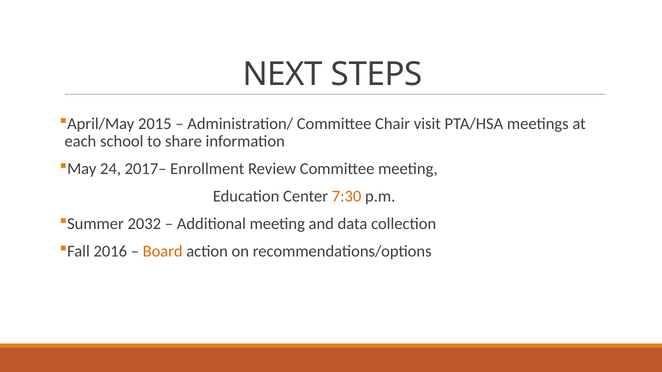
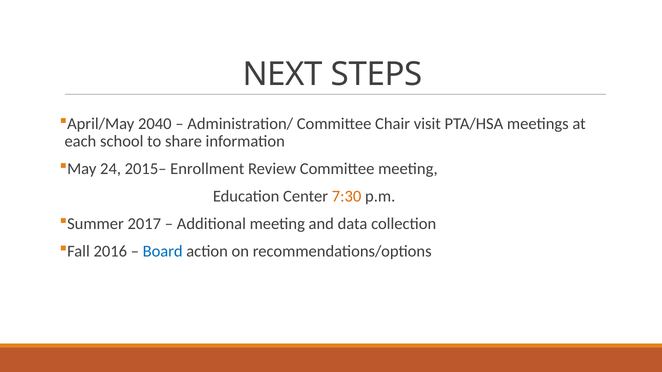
2015: 2015 -> 2040
2017–: 2017– -> 2015–
2032: 2032 -> 2017
Board colour: orange -> blue
